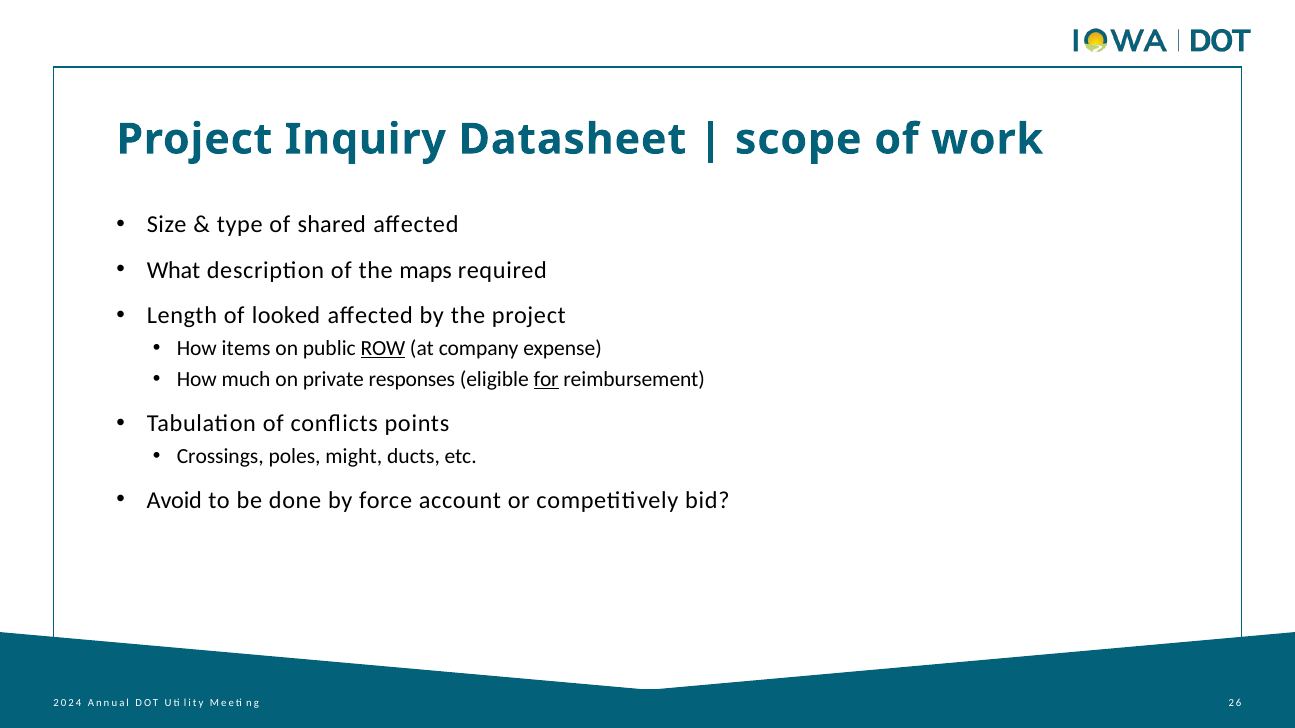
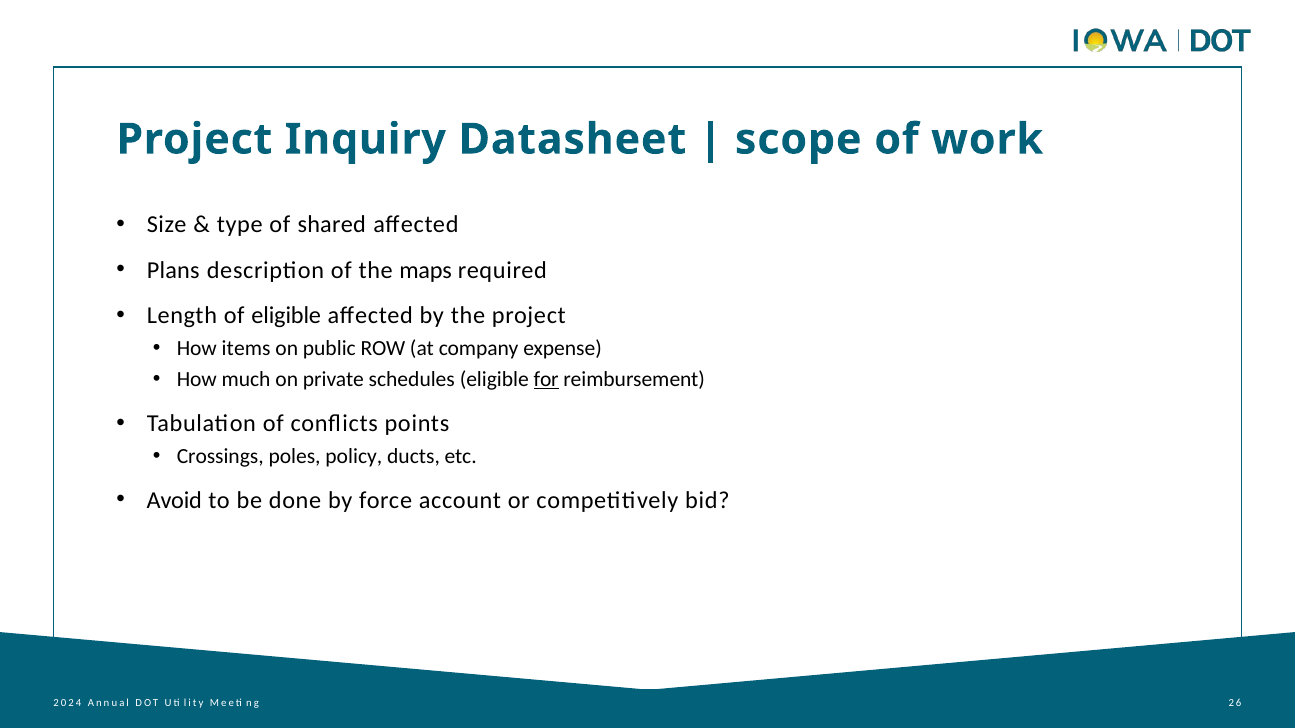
What: What -> Plans
of looked: looked -> eligible
ROW underline: present -> none
responses: responses -> schedules
might: might -> policy
